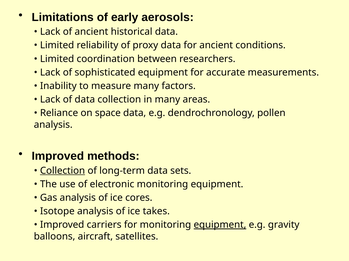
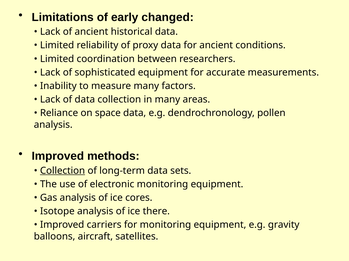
aerosols: aerosols -> changed
takes: takes -> there
equipment at (220, 225) underline: present -> none
